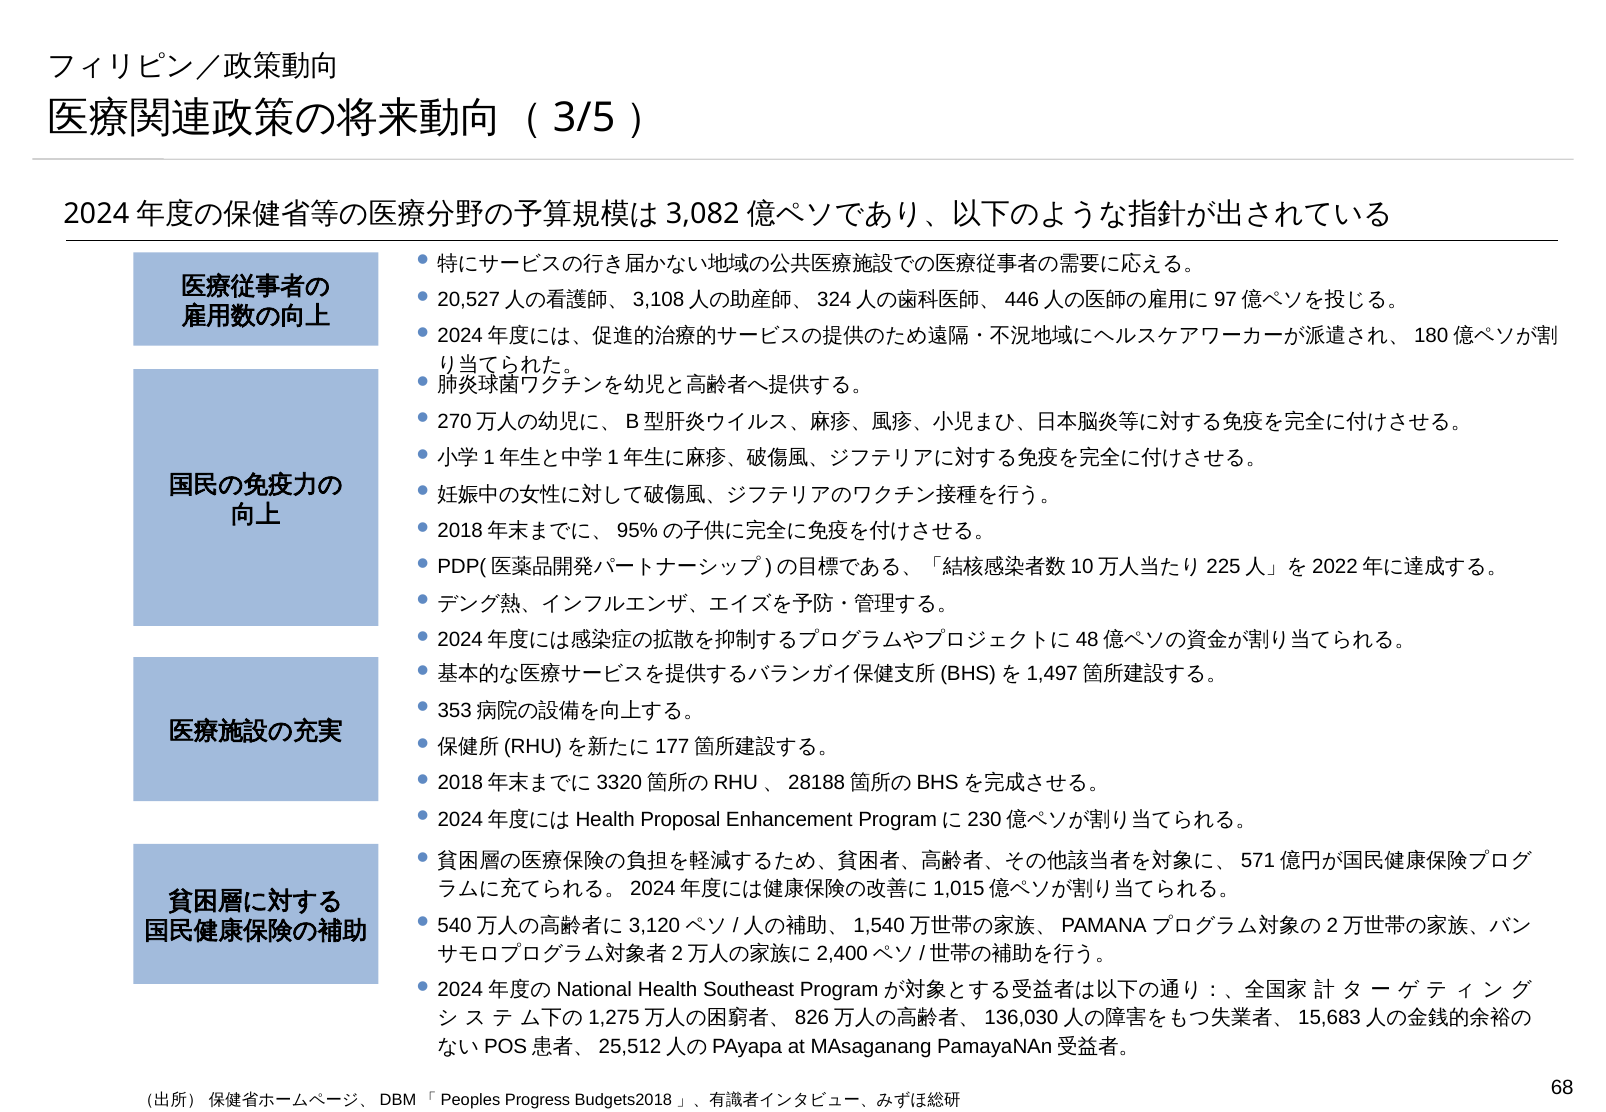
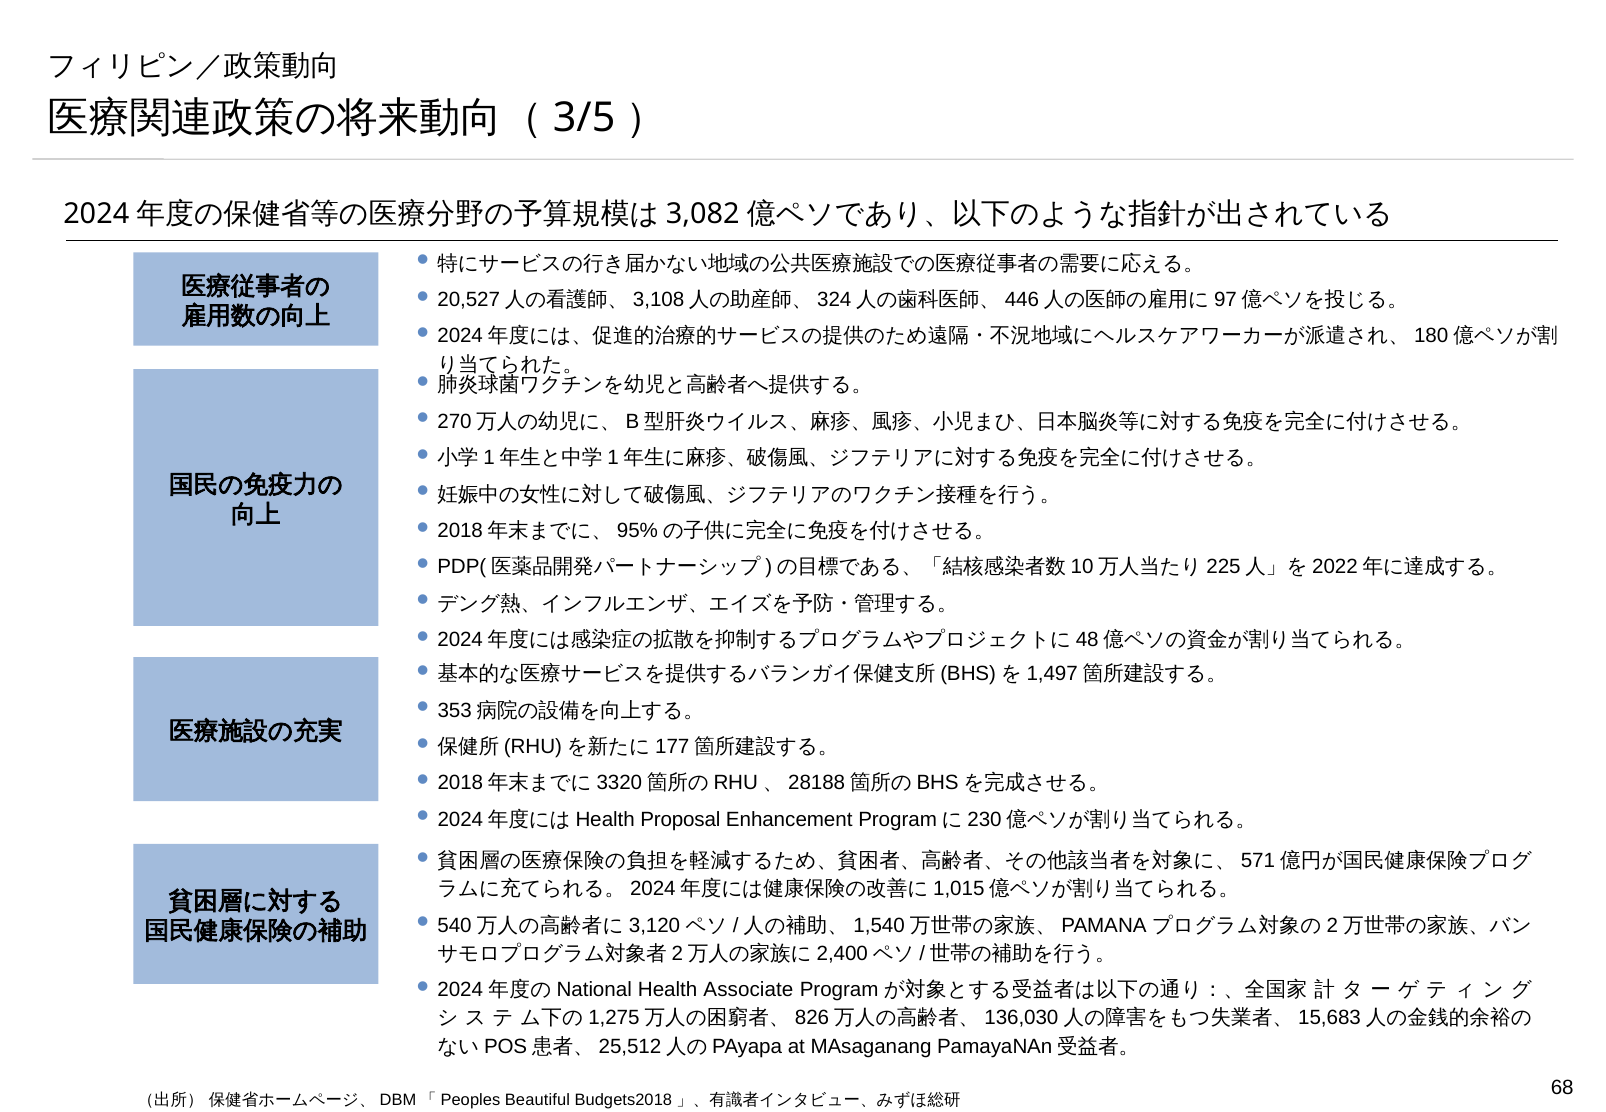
Southeast: Southeast -> Associate
Progress: Progress -> Beautiful
